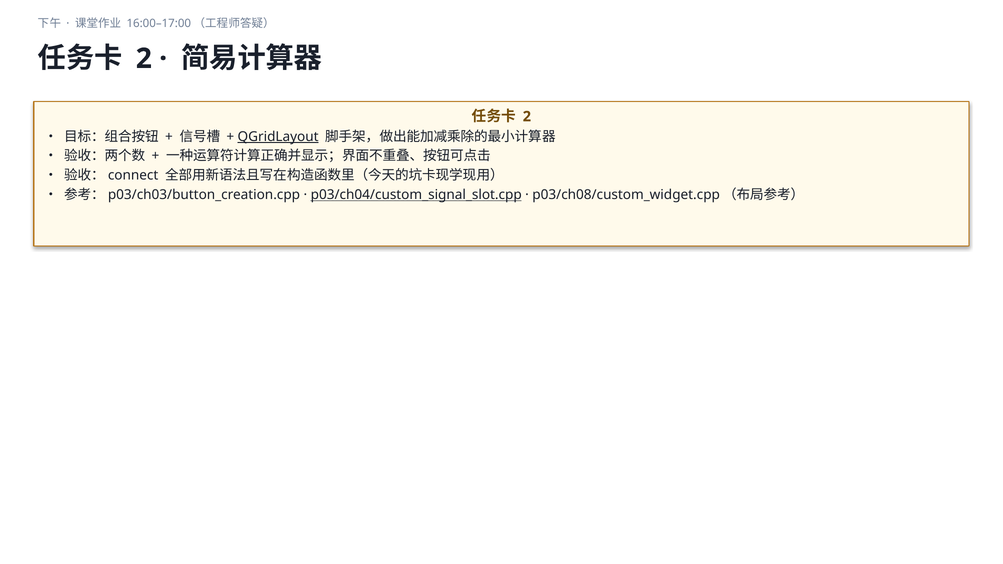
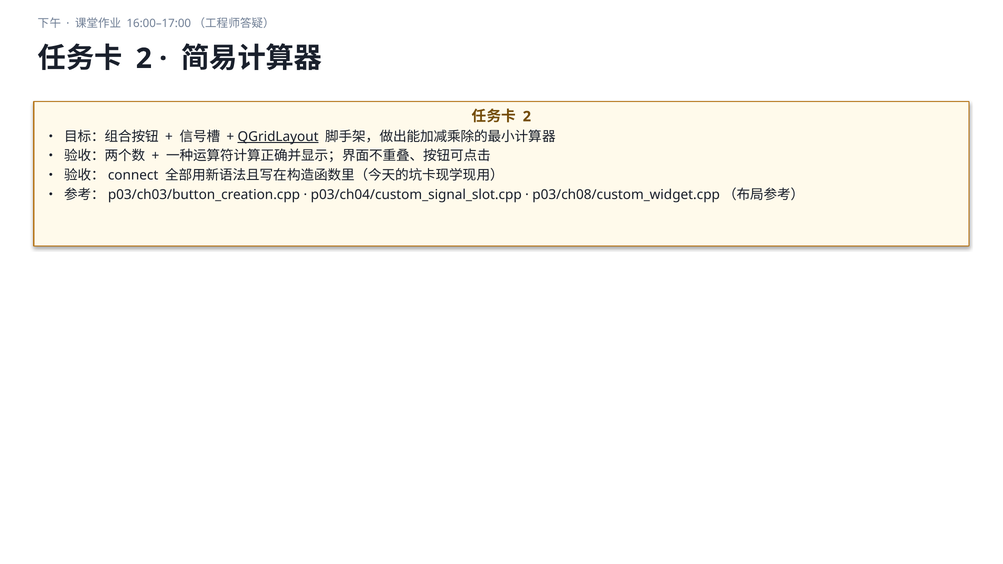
p03/ch04/custom_signal_slot.cpp underline: present -> none
